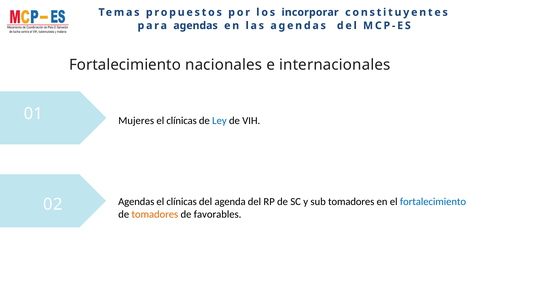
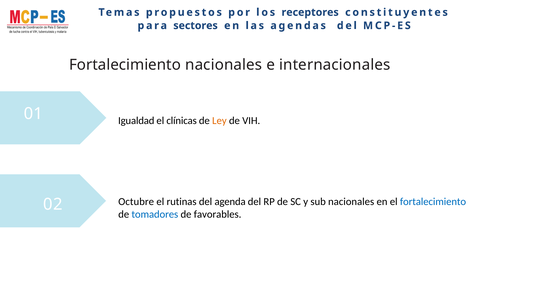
incorporar: incorporar -> receptores
para agendas: agendas -> sectores
Mujeres: Mujeres -> Igualdad
Ley colour: blue -> orange
02 Agendas: Agendas -> Octubre
clínicas at (182, 202): clínicas -> rutinas
sub tomadores: tomadores -> nacionales
tomadores at (155, 214) colour: orange -> blue
